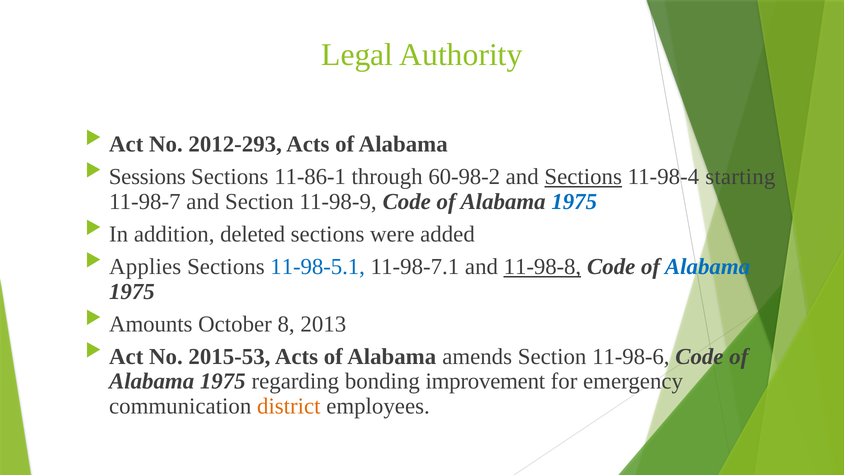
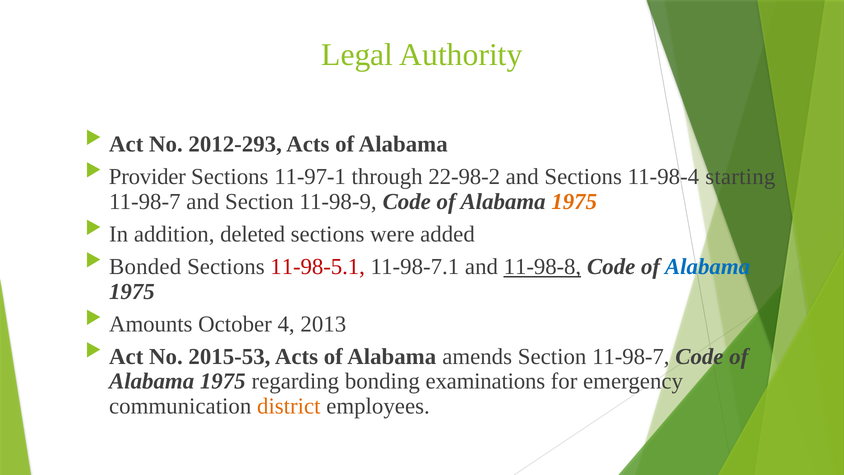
Sessions: Sessions -> Provider
11-86-1: 11-86-1 -> 11-97-1
60-98-2: 60-98-2 -> 22-98-2
Sections at (583, 177) underline: present -> none
1975 at (574, 201) colour: blue -> orange
Applies: Applies -> Bonded
11-98-5.1 colour: blue -> red
8: 8 -> 4
Section 11-98-6: 11-98-6 -> 11-98-7
improvement: improvement -> examinations
